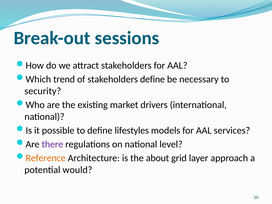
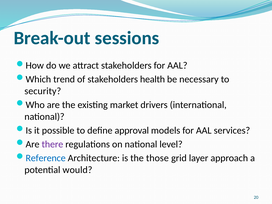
stakeholders define: define -> health
lifestyles: lifestyles -> approval
Reference colour: orange -> blue
about: about -> those
